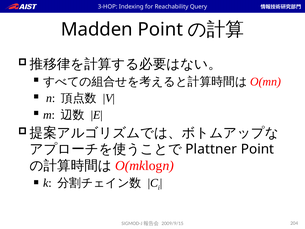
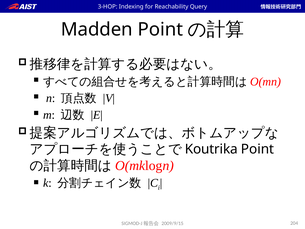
Plattner: Plattner -> Koutrika
